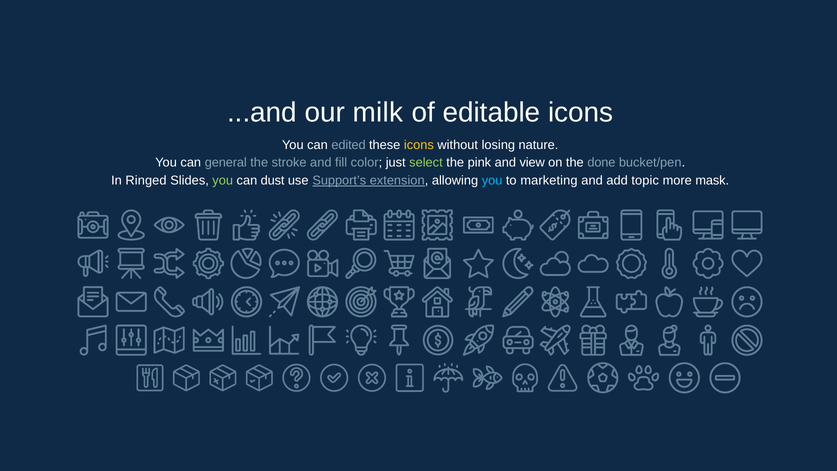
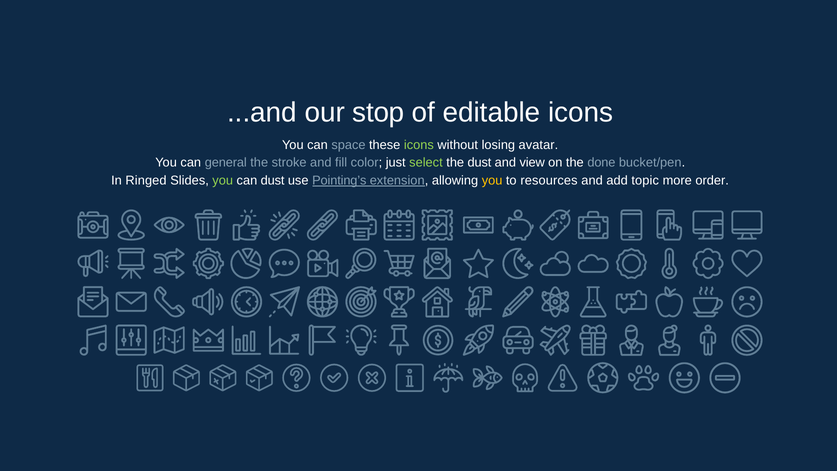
milk: milk -> stop
edited: edited -> space
icons at (419, 145) colour: yellow -> light green
nature: nature -> avatar
the pink: pink -> dust
Support’s: Support’s -> Pointing’s
you at (492, 180) colour: light blue -> yellow
marketing: marketing -> resources
mask: mask -> order
